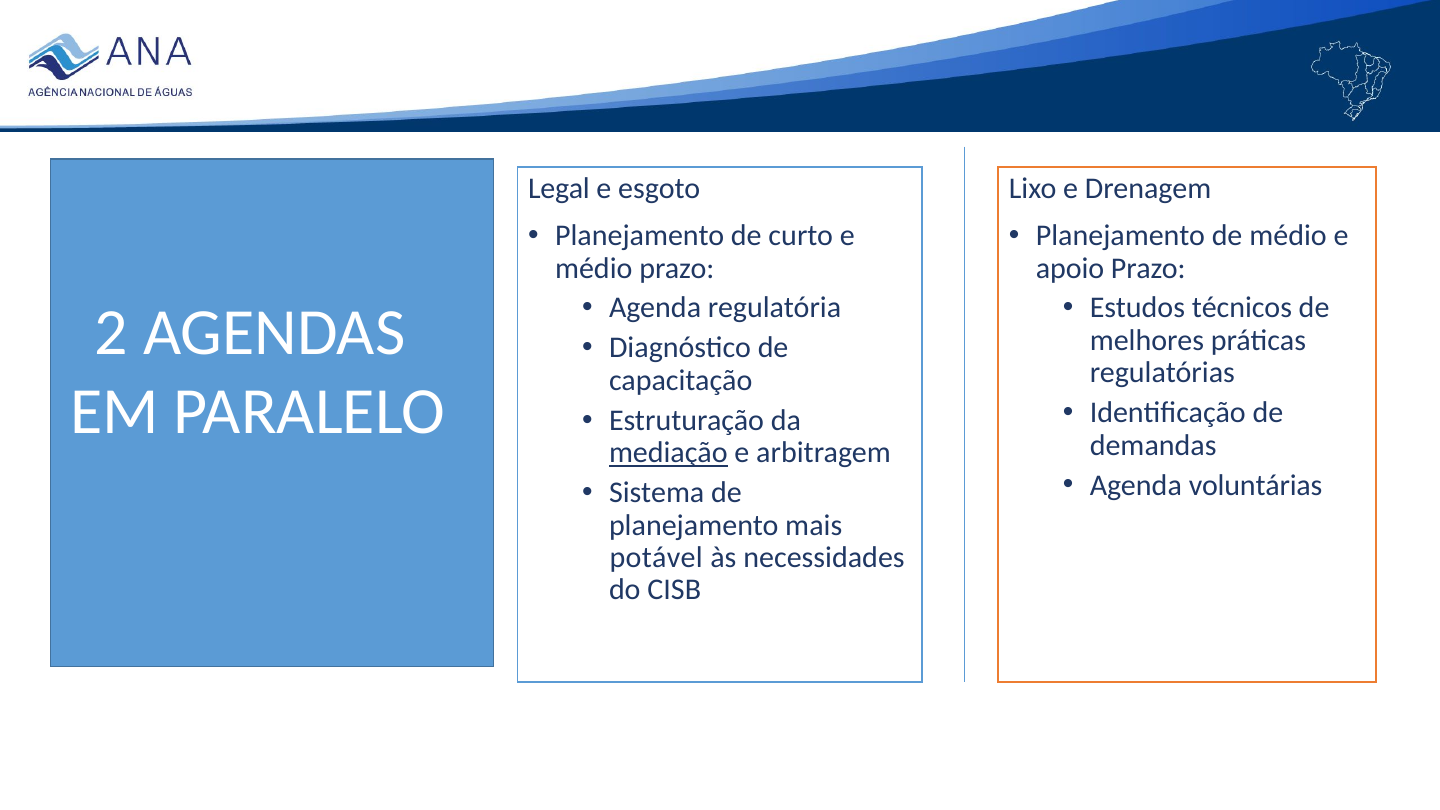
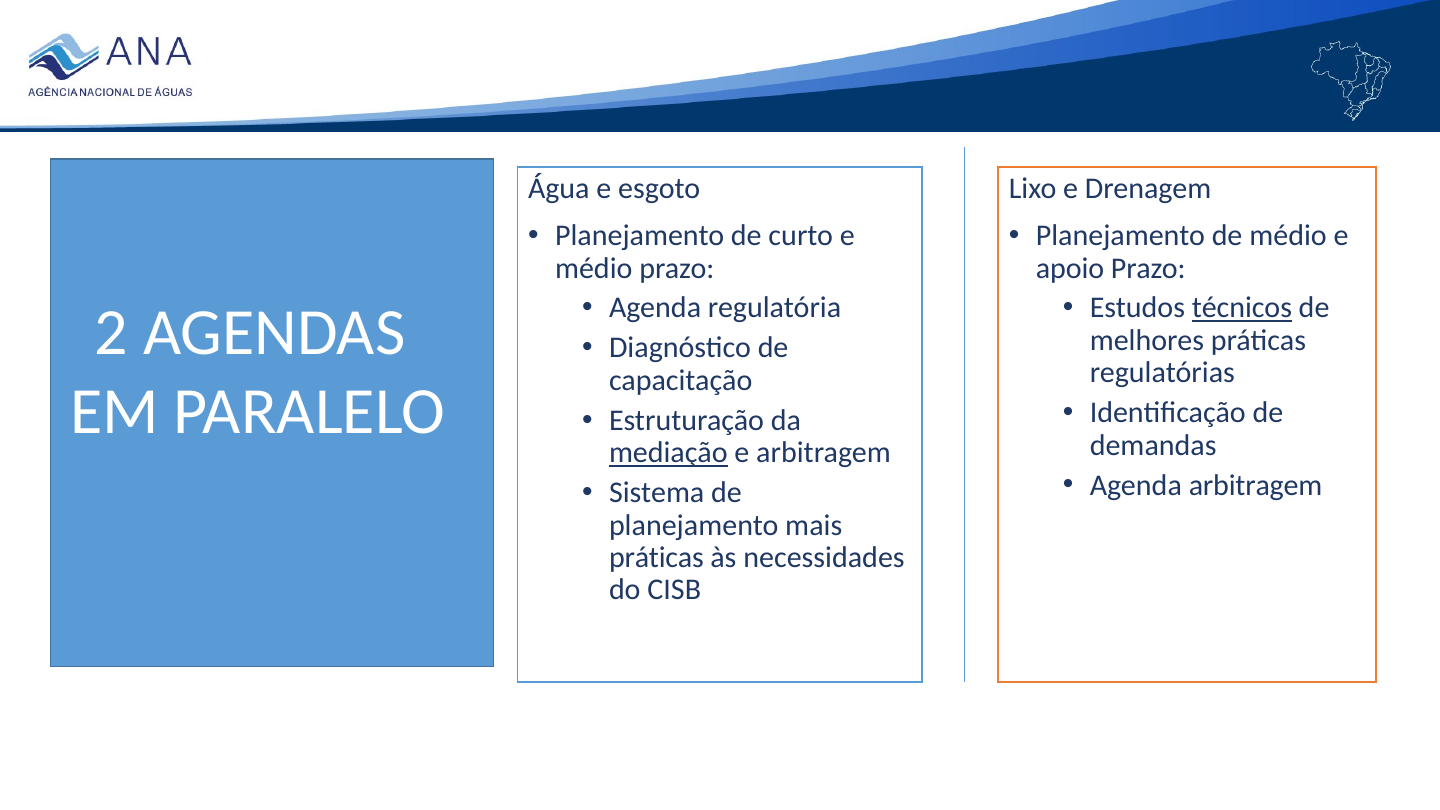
Legal: Legal -> Água
técnicos underline: none -> present
Agenda voluntárias: voluntárias -> arbitragem
potável at (656, 558): potável -> práticas
